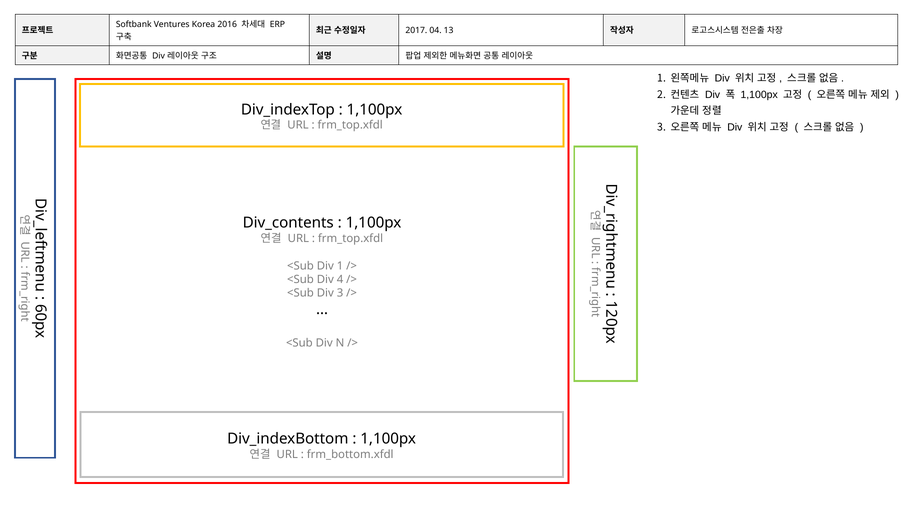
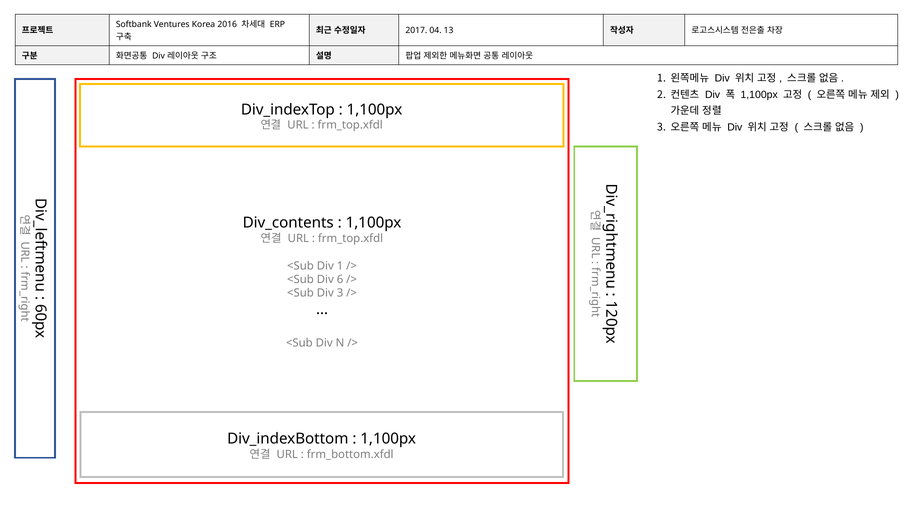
Div 4: 4 -> 6
